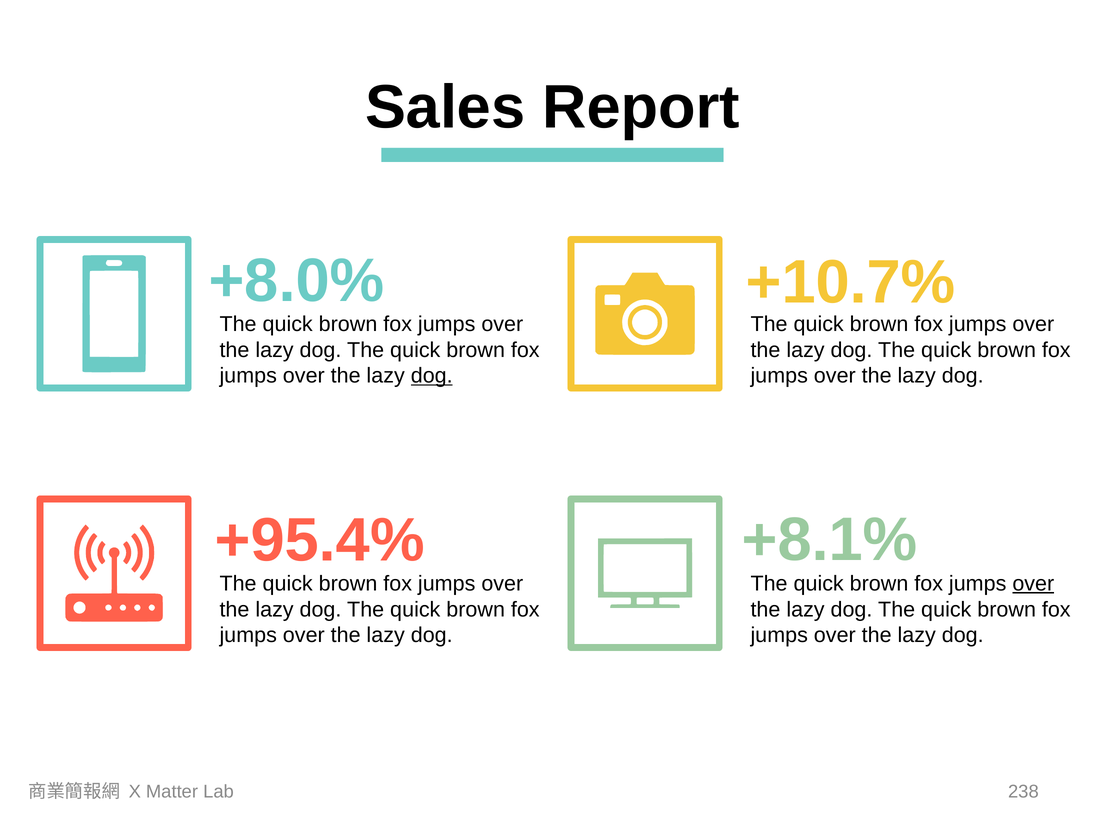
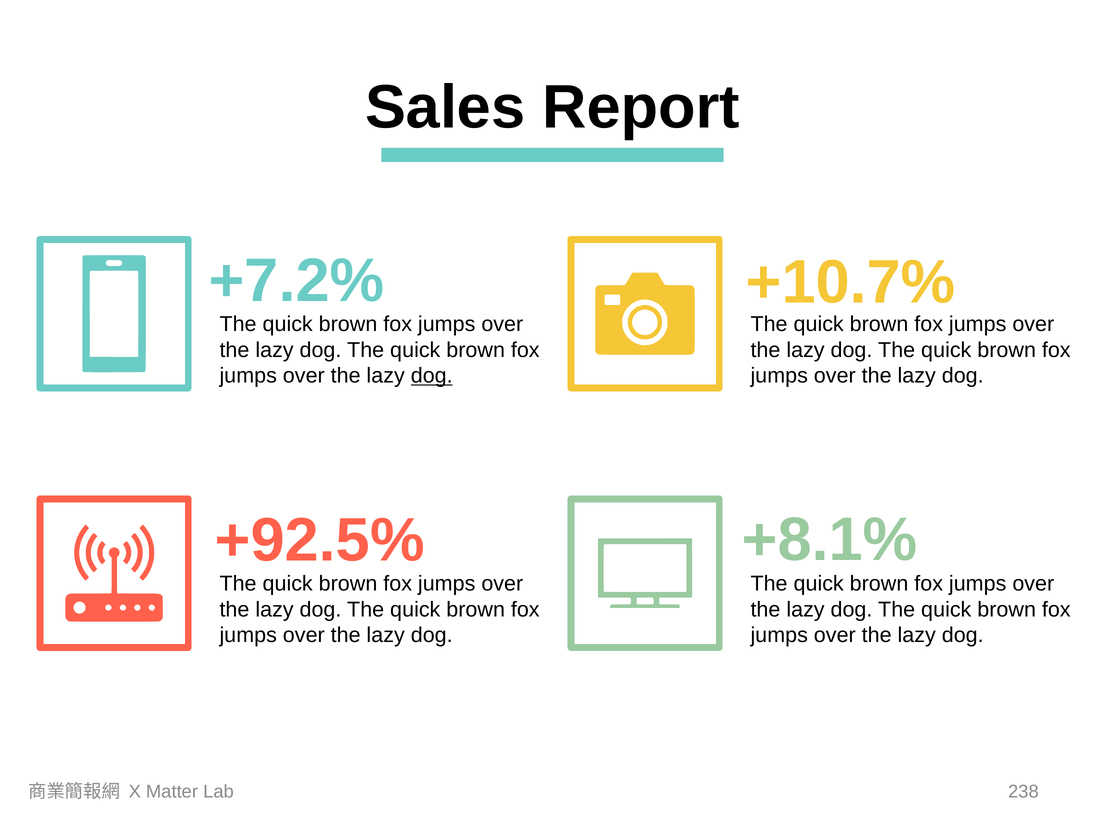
+8.0%: +8.0% -> +7.2%
+95.4%: +95.4% -> +92.5%
over at (1033, 583) underline: present -> none
